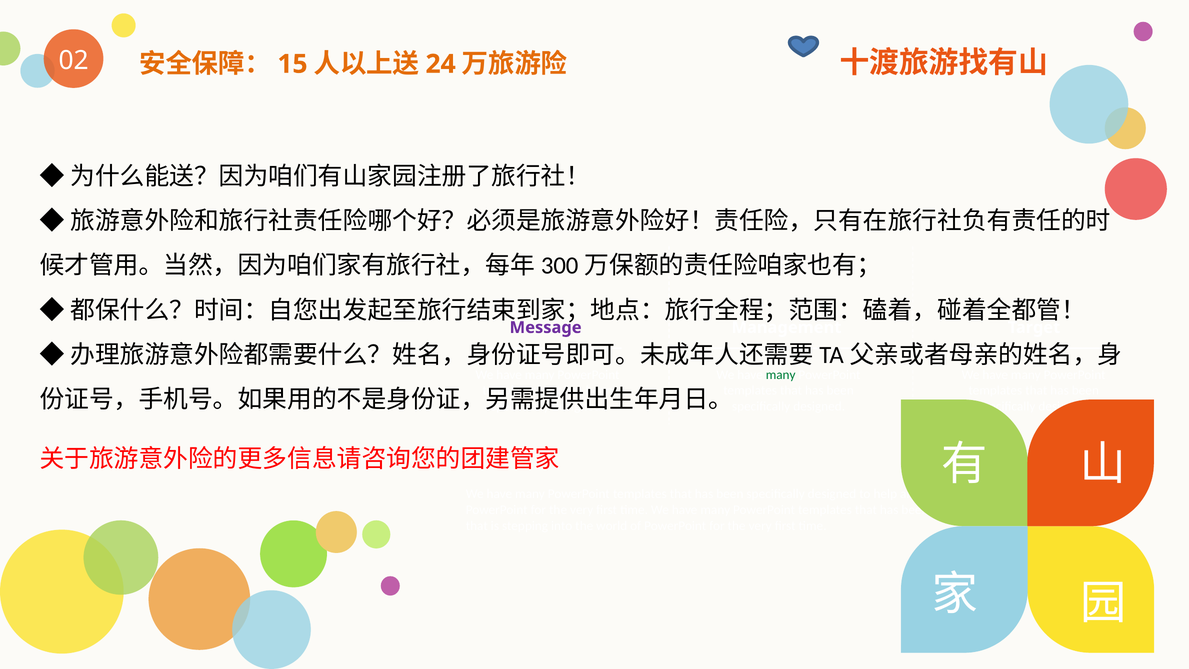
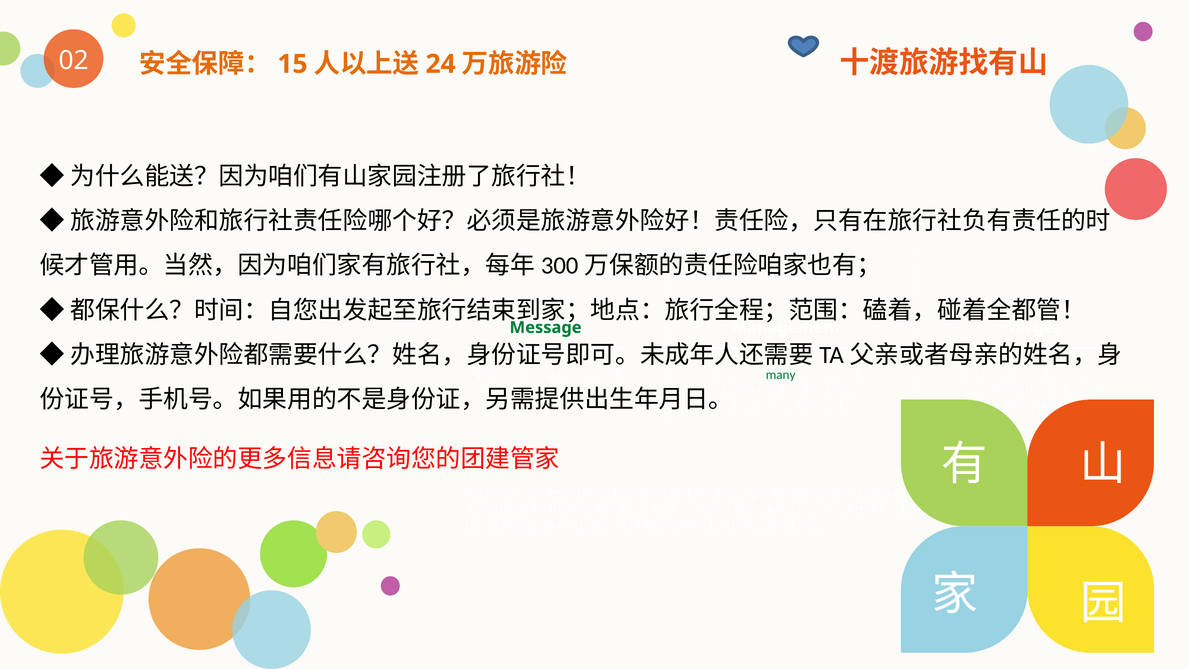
Message colour: purple -> green
